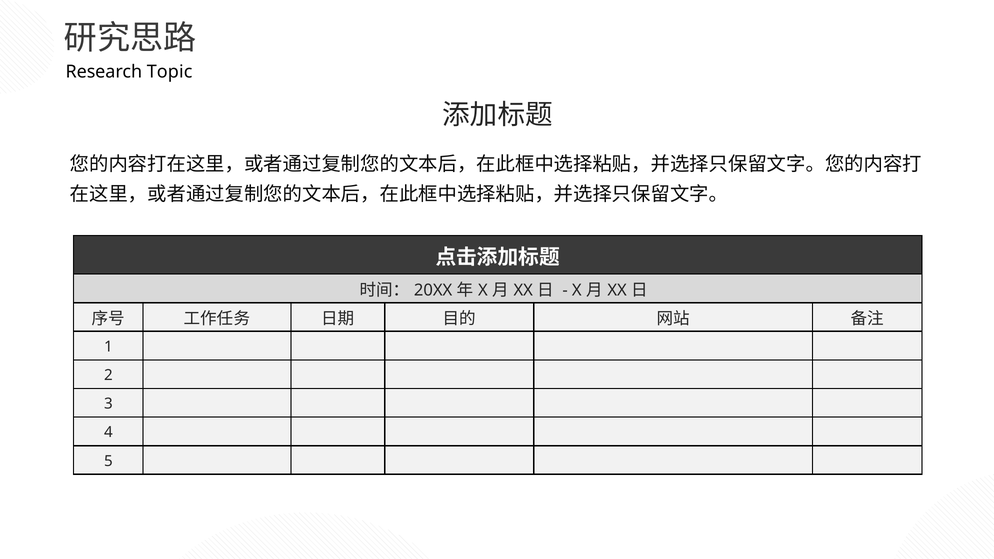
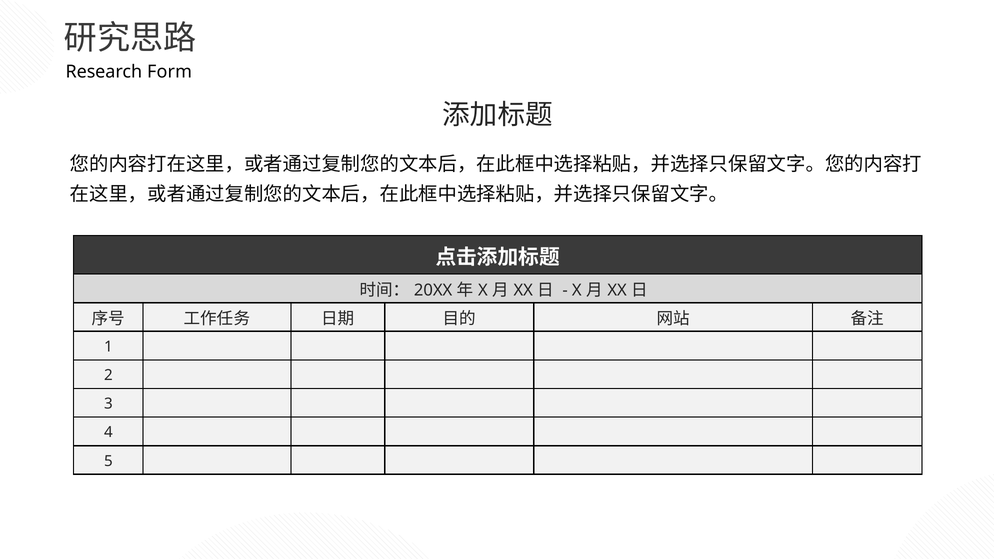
Topic: Topic -> Form
